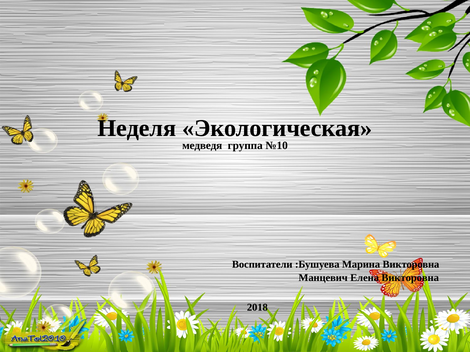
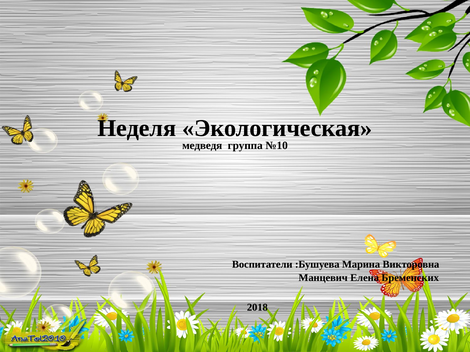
Елена Викторовна: Викторовна -> Бременских
